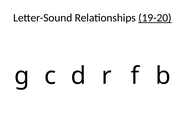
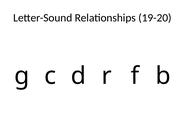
19-20 underline: present -> none
